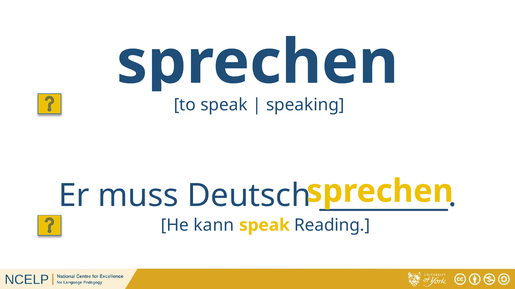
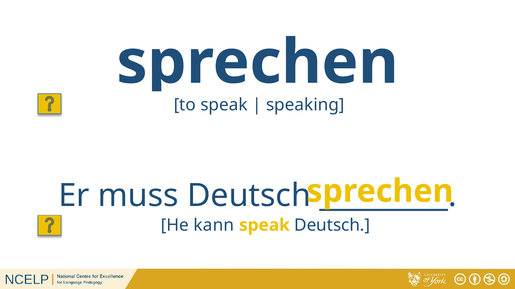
speak Reading: Reading -> Deutsch
